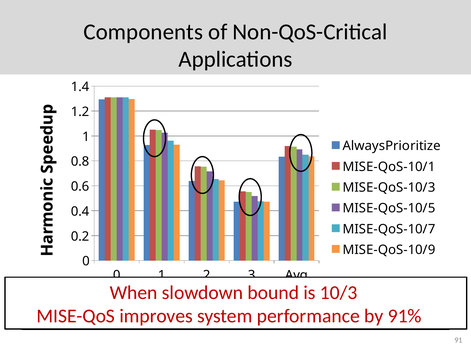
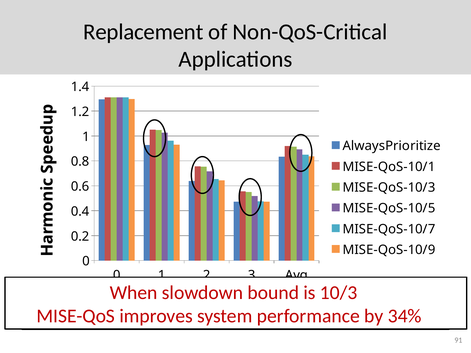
Components: Components -> Replacement
91%: 91% -> 34%
